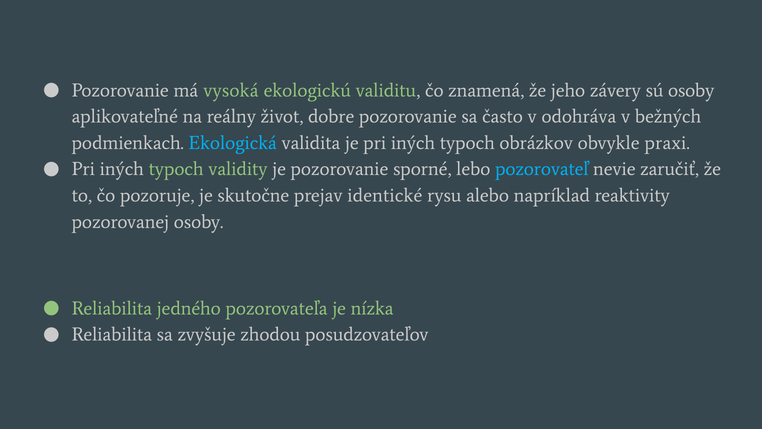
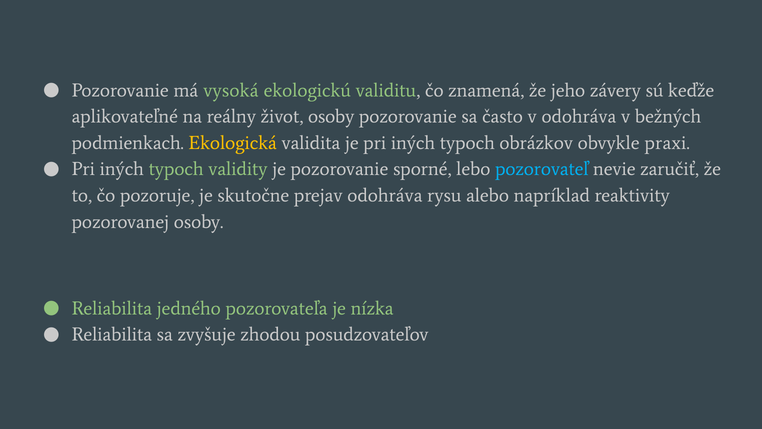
sú osoby: osoby -> keďže
život dobre: dobre -> osoby
Ekologická colour: light blue -> yellow
prejav identické: identické -> odohráva
